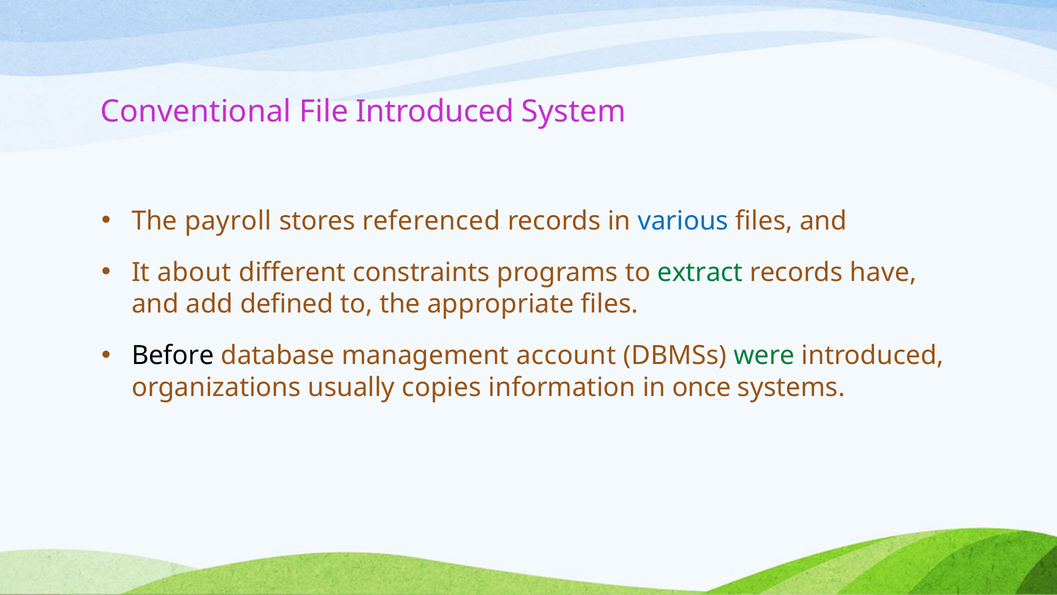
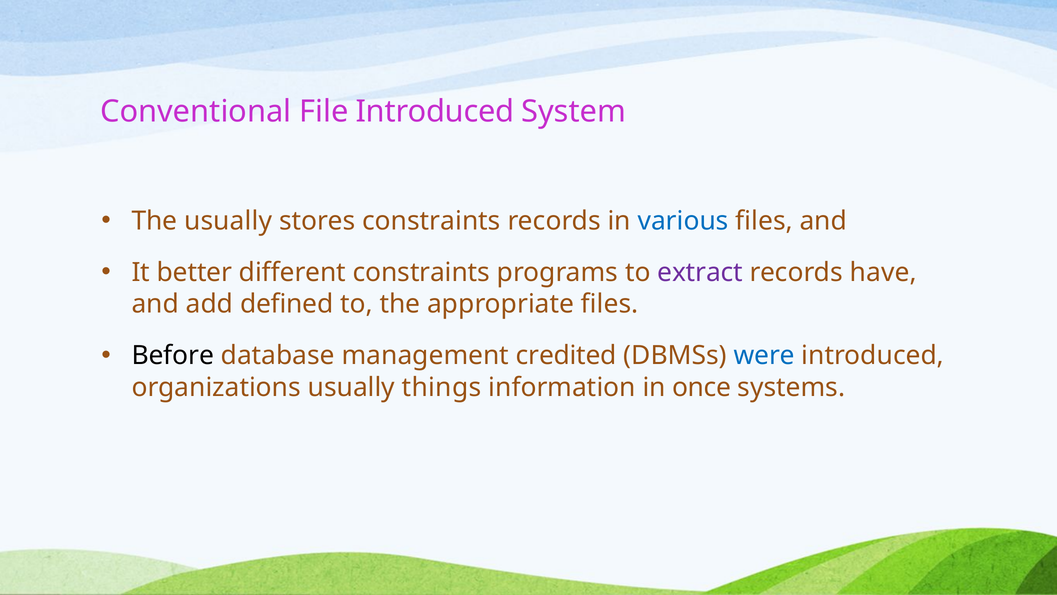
The payroll: payroll -> usually
stores referenced: referenced -> constraints
about: about -> better
extract colour: green -> purple
account: account -> credited
were colour: green -> blue
copies: copies -> things
